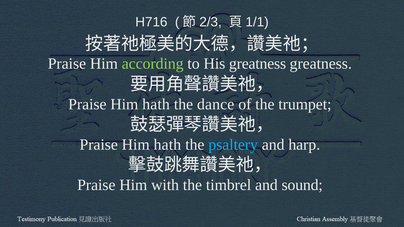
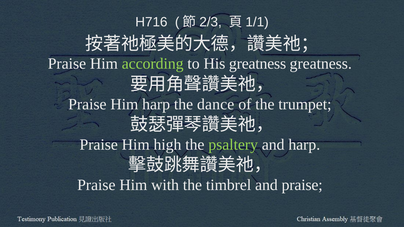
hath at (156, 104): hath -> harp
hath at (167, 145): hath -> high
psaltery colour: light blue -> light green
and sound: sound -> praise
